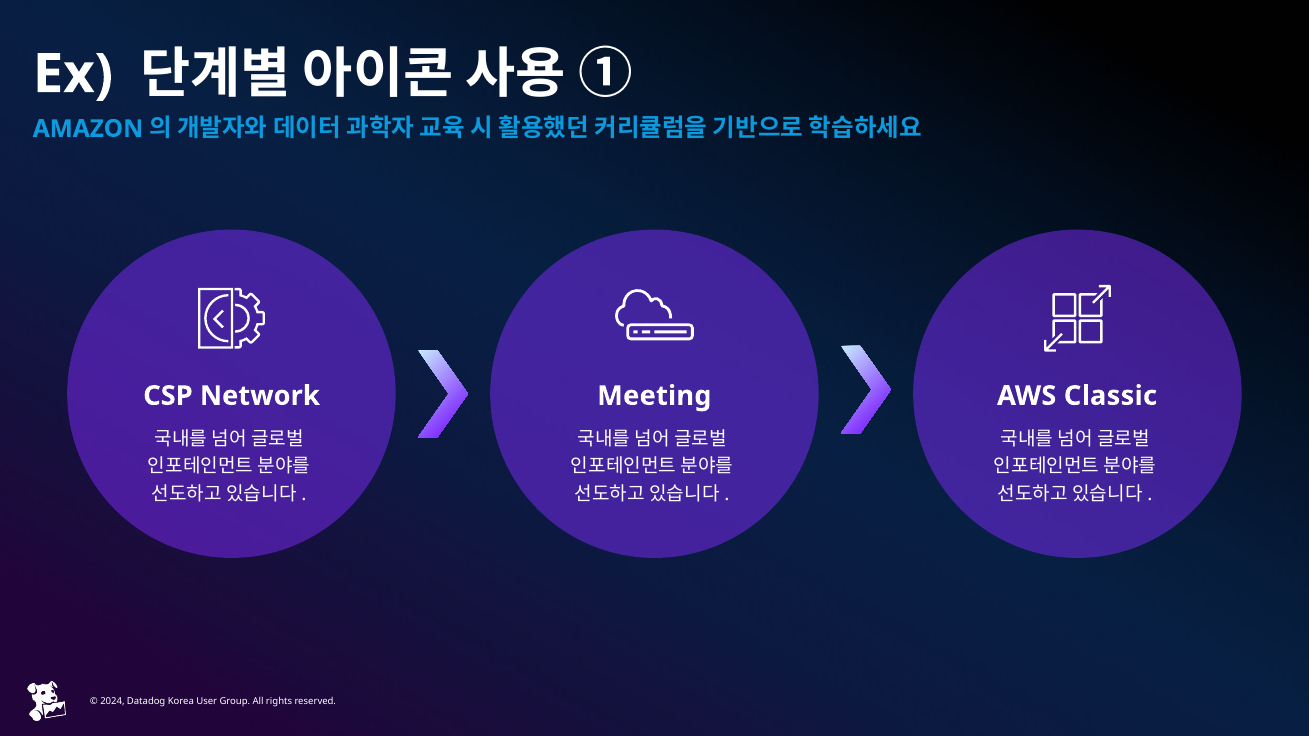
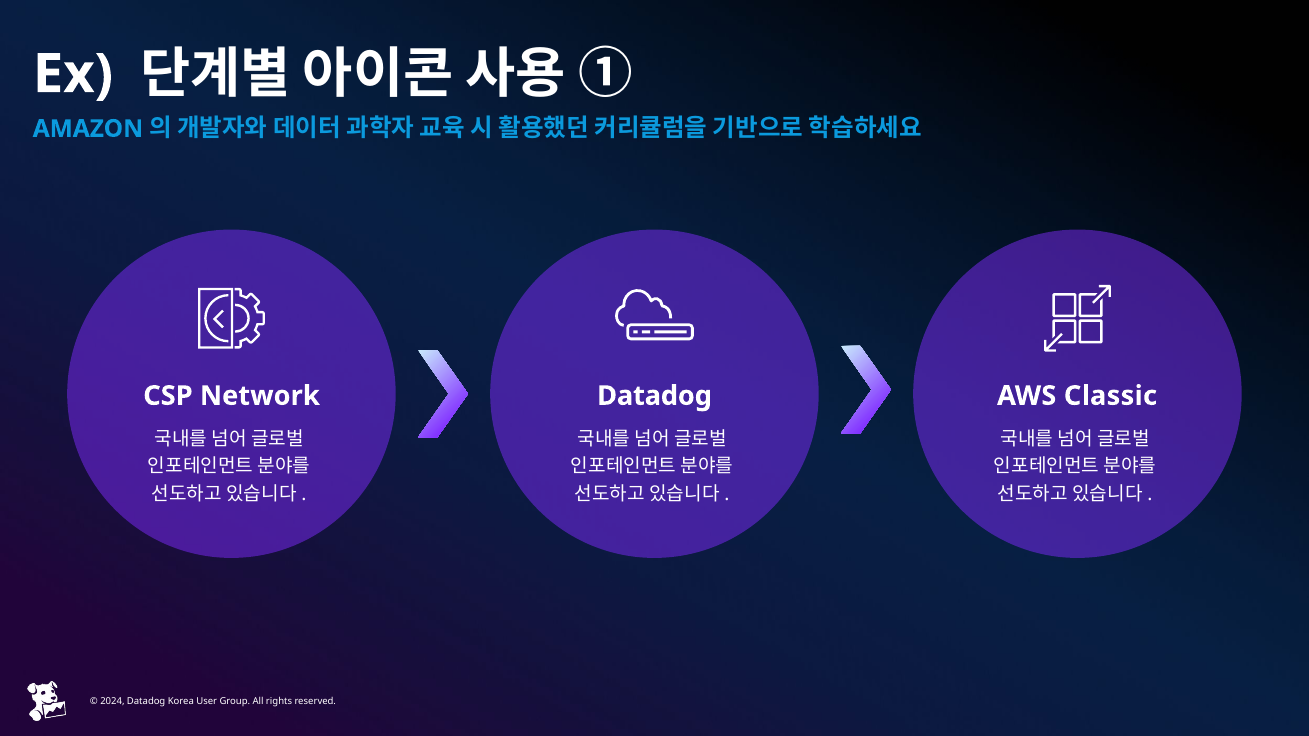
Meeting at (654, 396): Meeting -> Datadog
